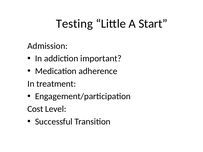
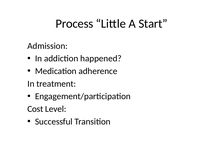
Testing: Testing -> Process
important: important -> happened
